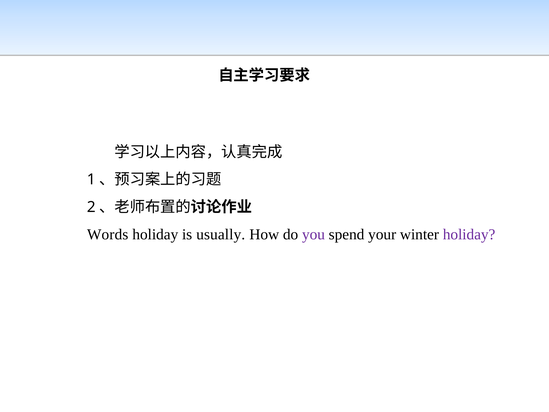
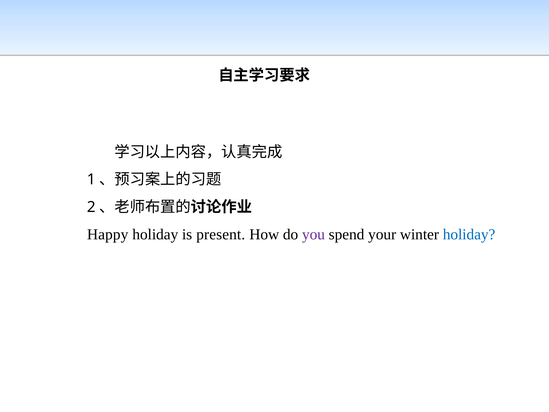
Words: Words -> Happy
usually: usually -> present
holiday at (469, 234) colour: purple -> blue
